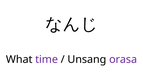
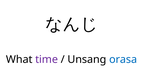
orasa colour: purple -> blue
